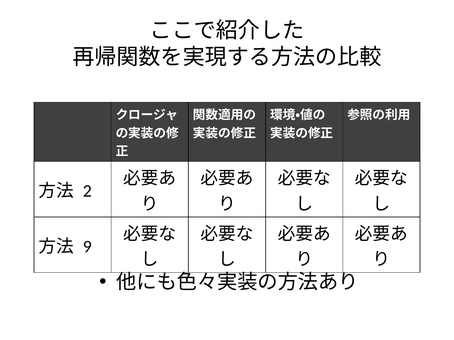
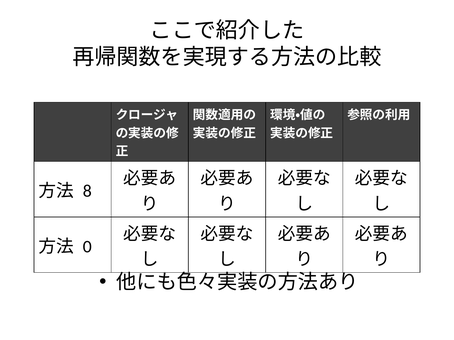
2: 2 -> 8
9: 9 -> 0
